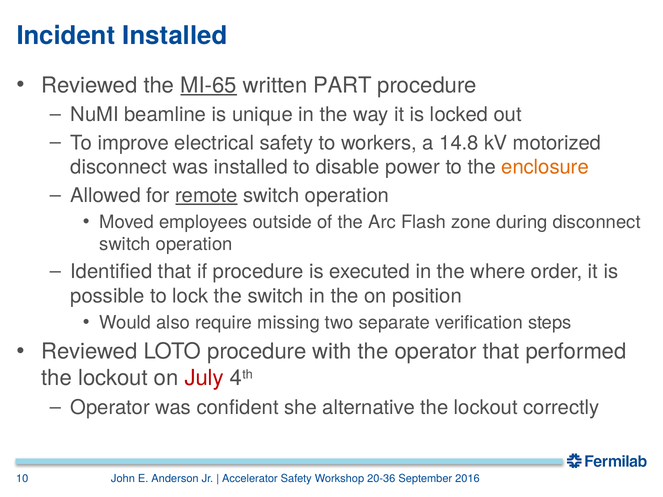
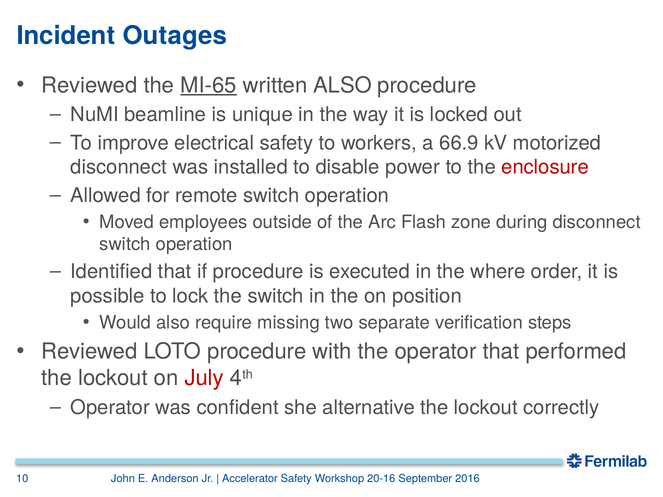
Incident Installed: Installed -> Outages
written PART: PART -> ALSO
14.8: 14.8 -> 66.9
enclosure colour: orange -> red
remote underline: present -> none
20-36: 20-36 -> 20-16
